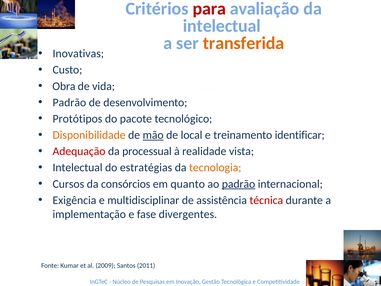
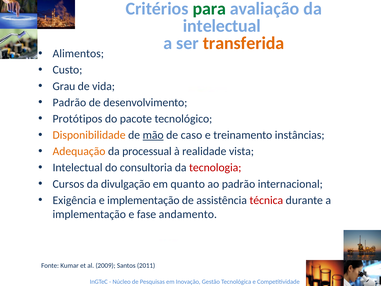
para colour: red -> green
Inovativas: Inovativas -> Alimentos
Obra: Obra -> Grau
local: local -> caso
identificar: identificar -> instâncias
Adequação colour: red -> orange
estratégias: estratégias -> consultoria
tecnologia colour: orange -> red
consórcios: consórcios -> divulgação
padrão at (239, 184) underline: present -> none
e multidisciplinar: multidisciplinar -> implementação
divergentes: divergentes -> andamento
